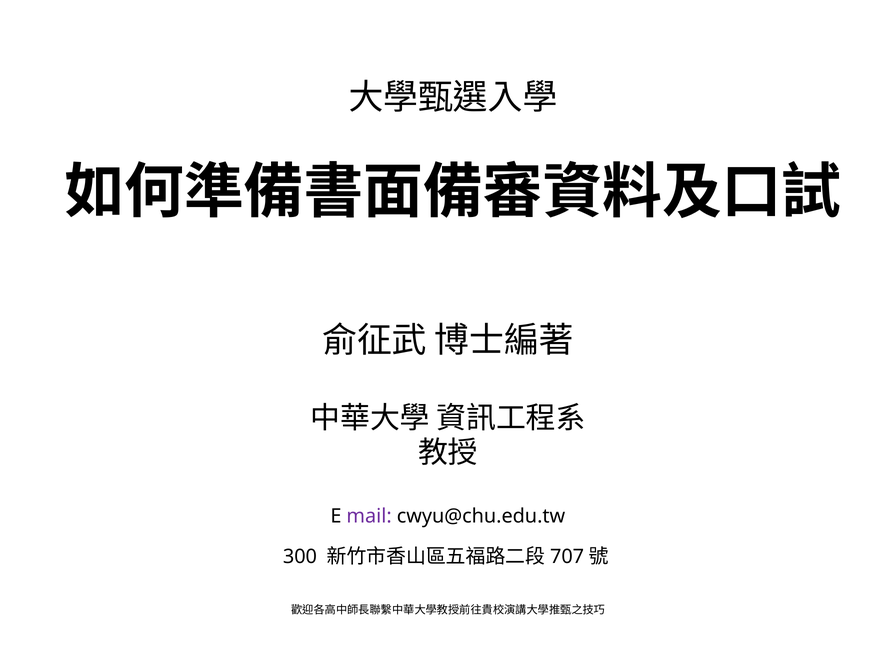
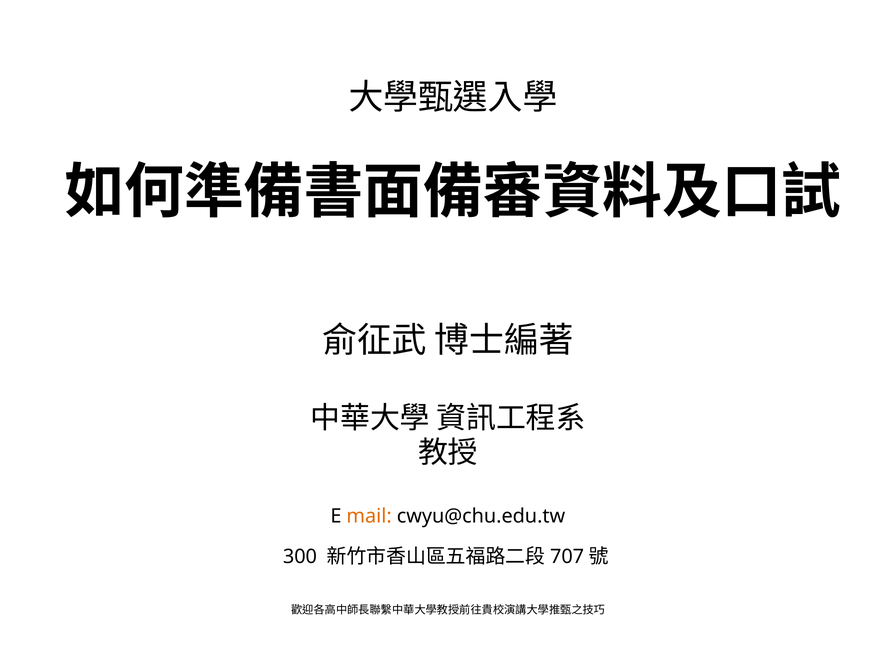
mail colour: purple -> orange
